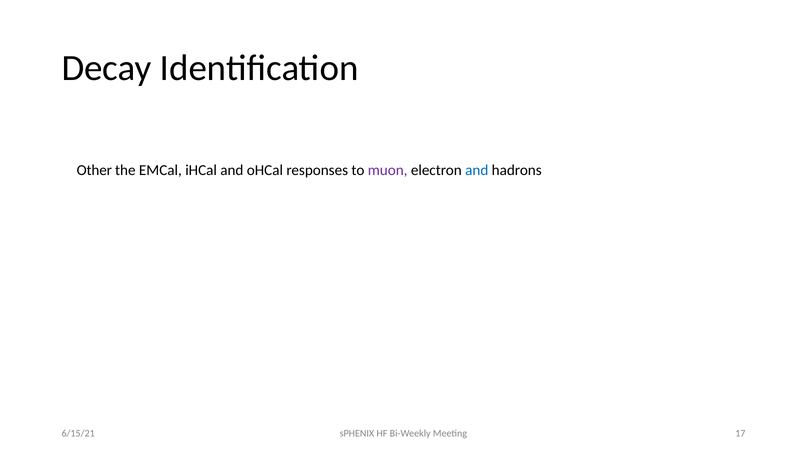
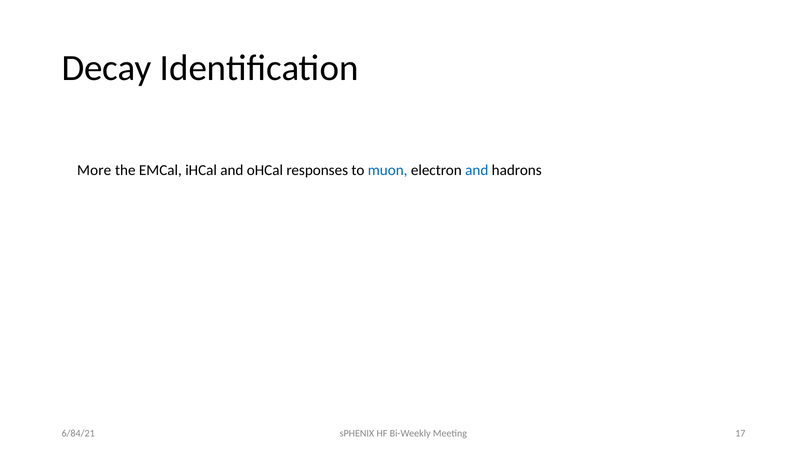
Other: Other -> More
muon colour: purple -> blue
6/15/21: 6/15/21 -> 6/84/21
